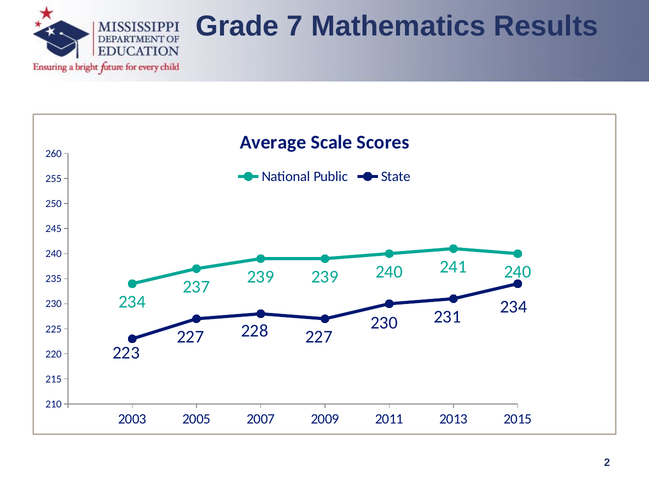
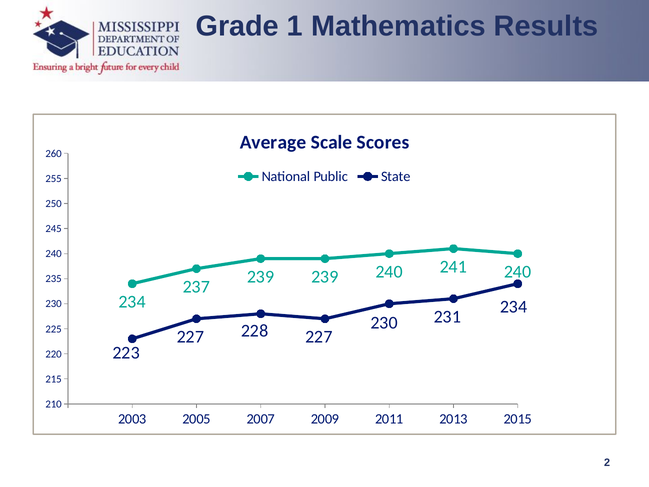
7: 7 -> 1
